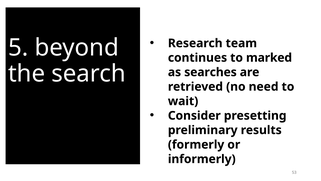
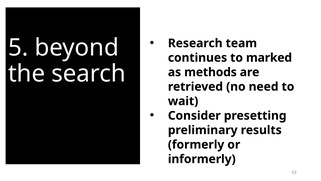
searches: searches -> methods
